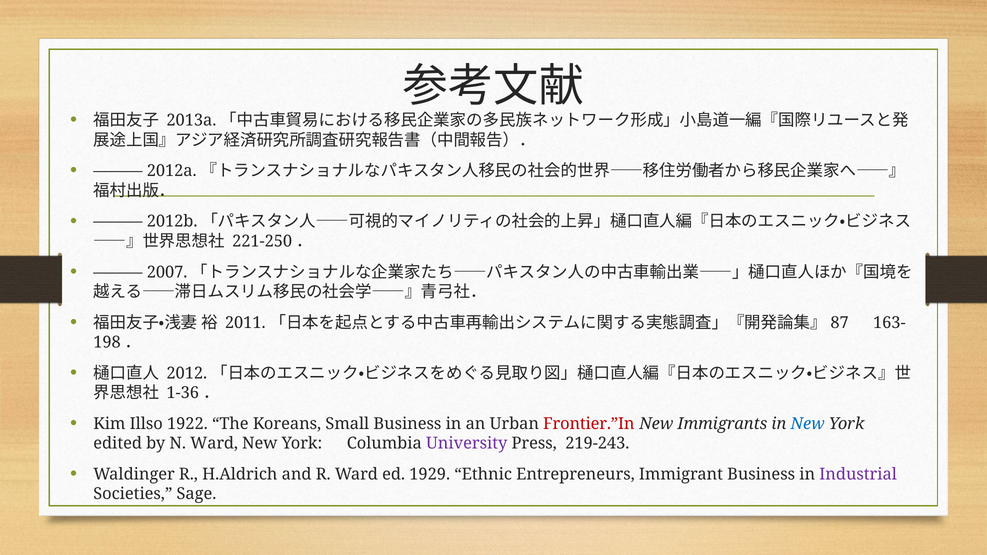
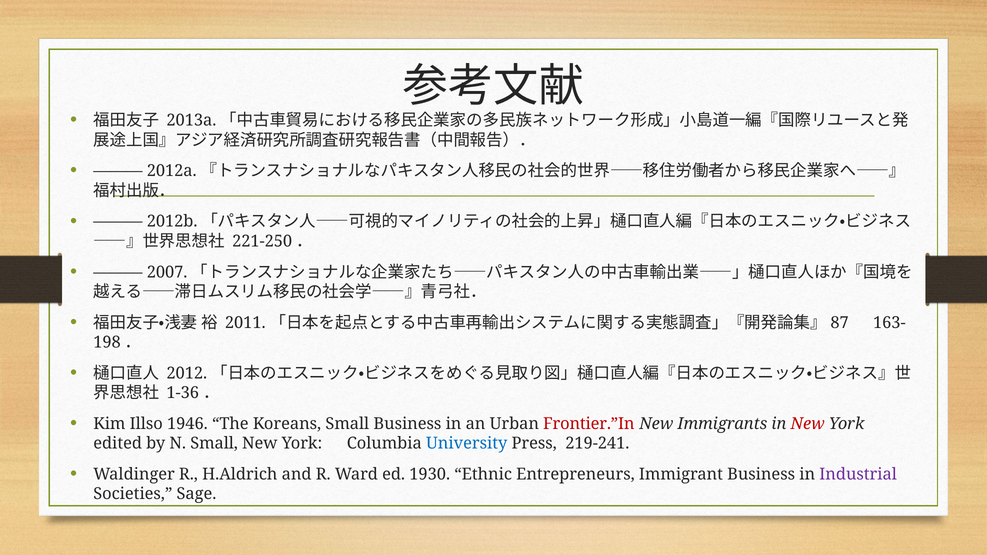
1922: 1922 -> 1946
New at (808, 424) colour: blue -> red
N Ward: Ward -> Small
University colour: purple -> blue
219-243: 219-243 -> 219-241
1929: 1929 -> 1930
